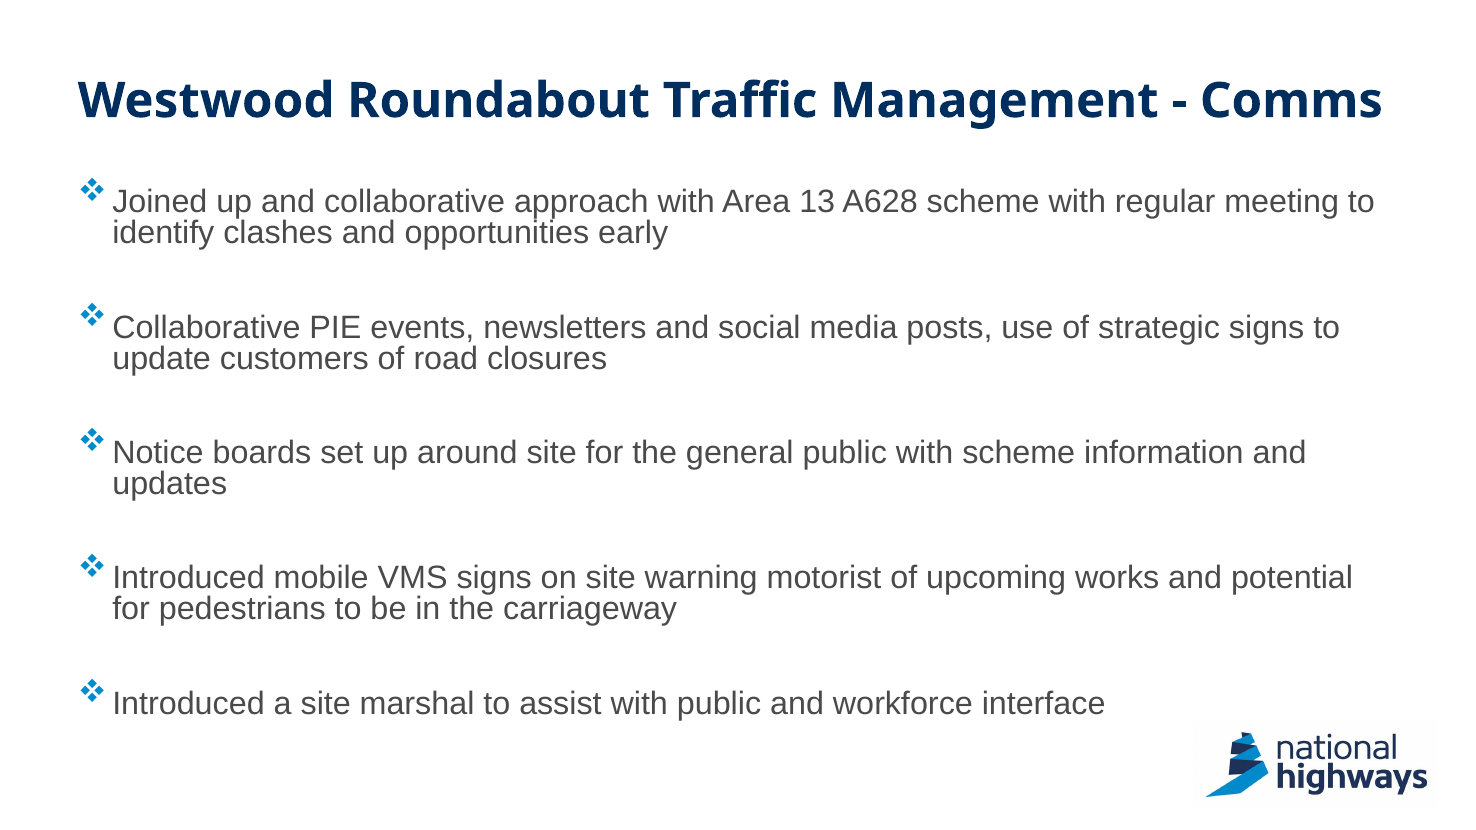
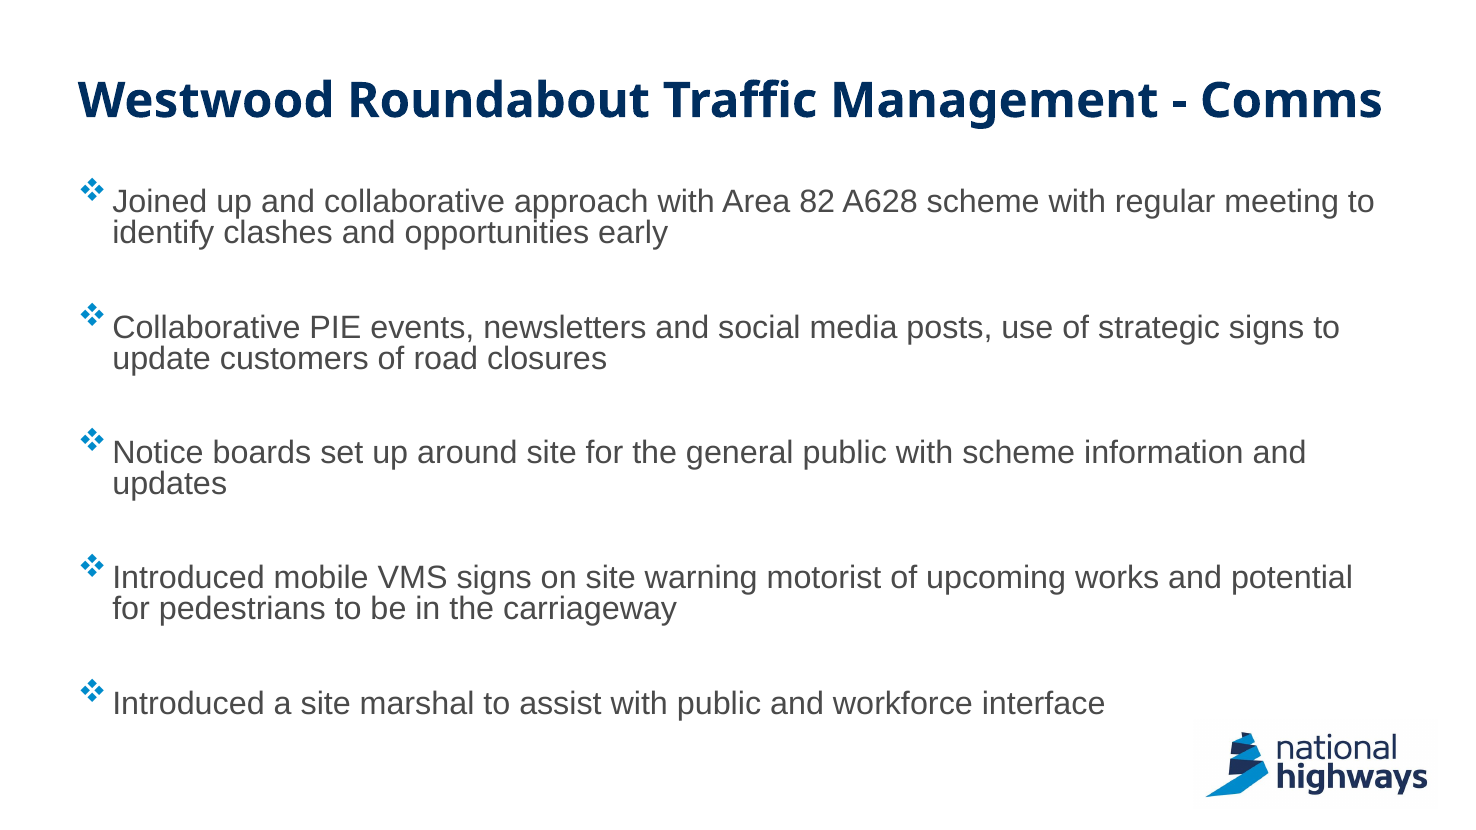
13: 13 -> 82
